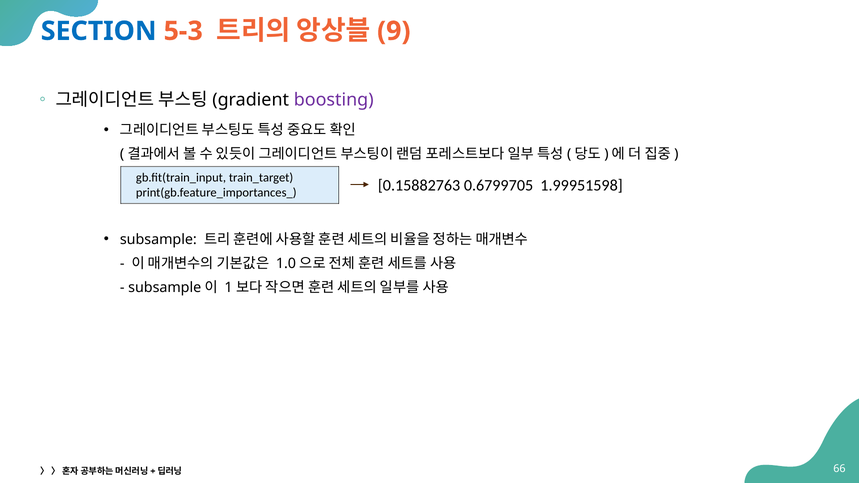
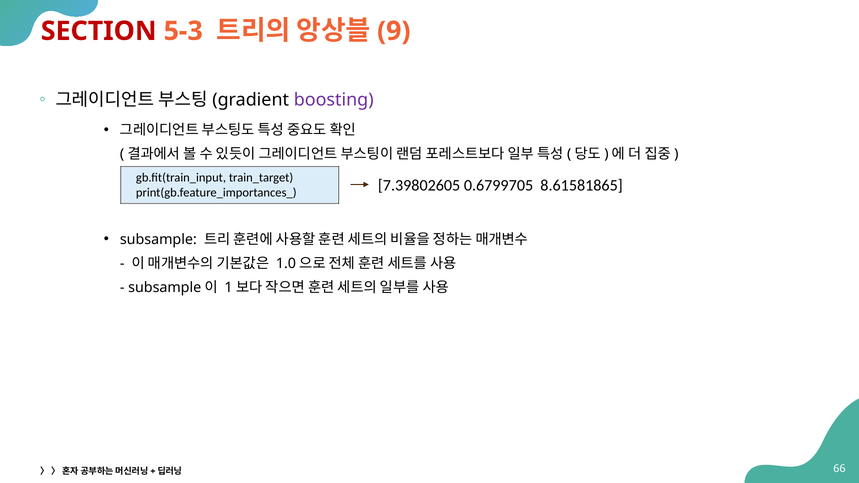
SECTION colour: blue -> red
0.15882763: 0.15882763 -> 7.39802605
1.99951598: 1.99951598 -> 8.61581865
